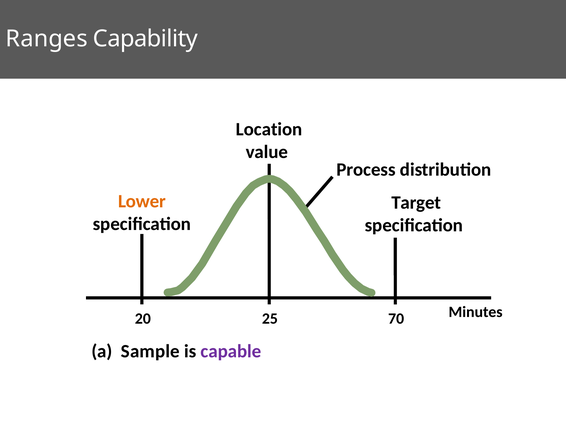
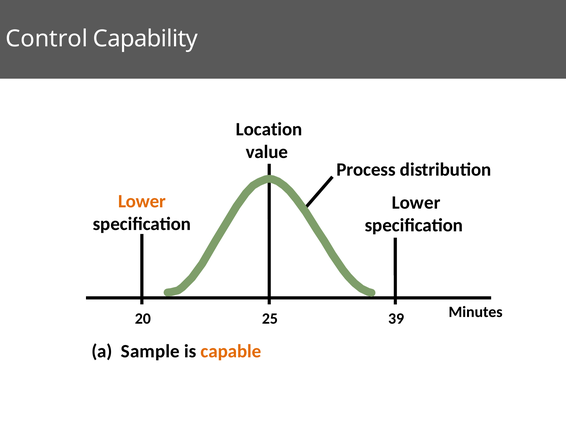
Ranges: Ranges -> Control
Target at (416, 203): Target -> Lower
70: 70 -> 39
capable colour: purple -> orange
